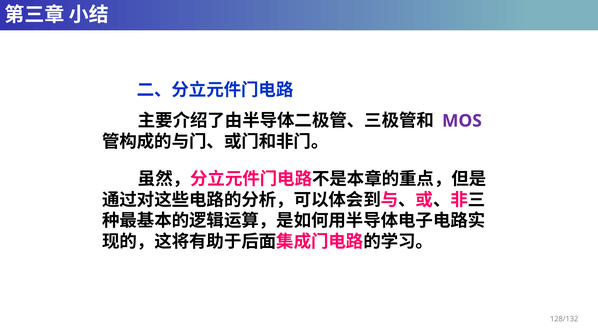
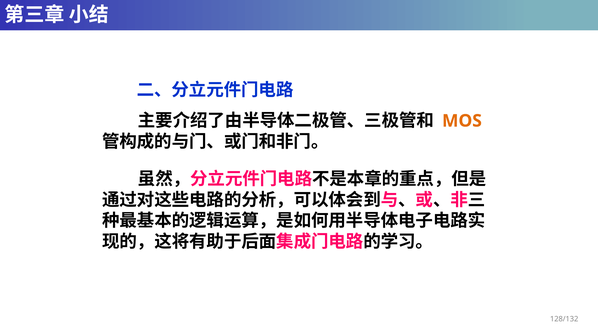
MOS colour: purple -> orange
